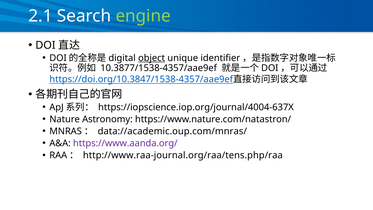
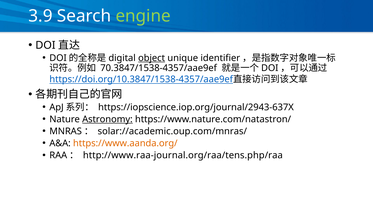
2.1: 2.1 -> 3.9
10.3877/1538-4357/aae9ef: 10.3877/1538-4357/aae9ef -> 70.3847/1538-4357/aae9ef
https://iopscience.iop.org/journal/4004-637X: https://iopscience.iop.org/journal/4004-637X -> https://iopscience.iop.org/journal/2943-637X
Astronomy underline: none -> present
data://academic.oup.com/mnras/: data://academic.oup.com/mnras/ -> solar://academic.oup.com/mnras/
https://www.aanda.org/ colour: purple -> orange
